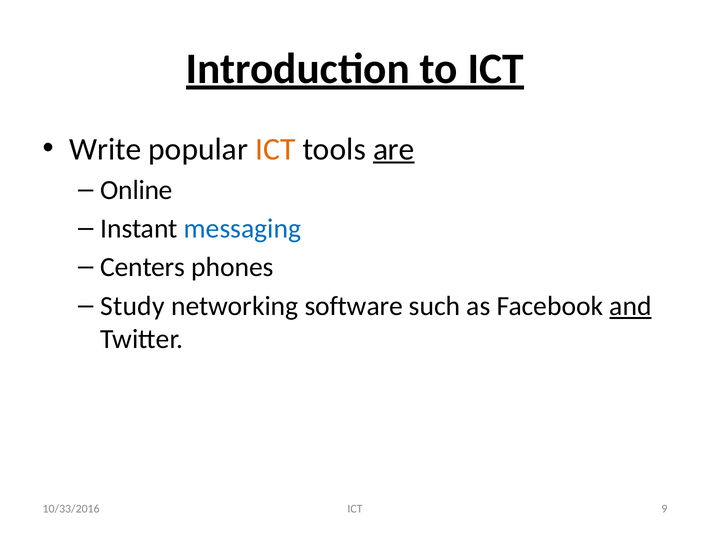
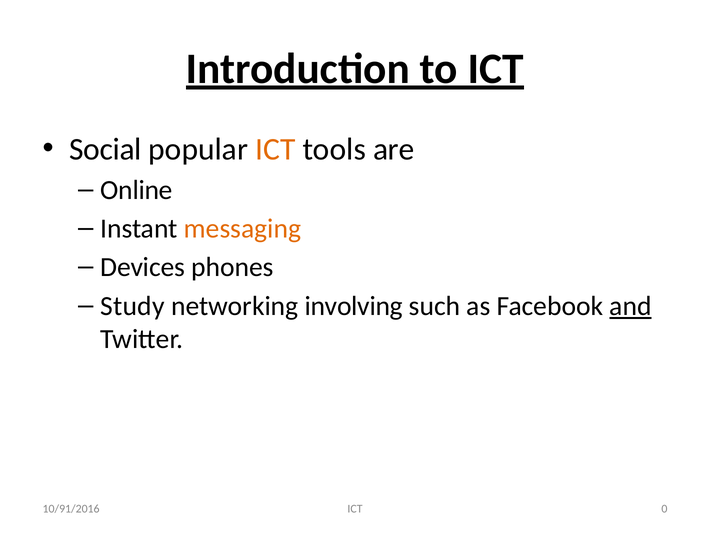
Write: Write -> Social
are underline: present -> none
messaging colour: blue -> orange
Centers: Centers -> Devices
software: software -> involving
9: 9 -> 0
10/33/2016: 10/33/2016 -> 10/91/2016
